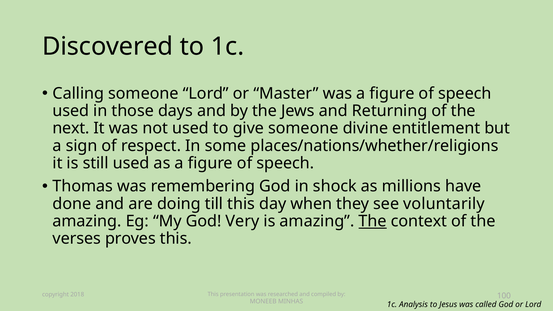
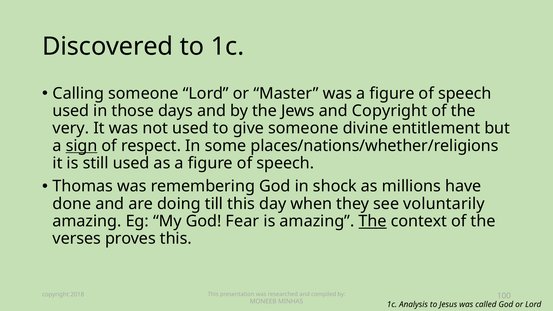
and Returning: Returning -> Copyright
next: next -> very
sign underline: none -> present
Very: Very -> Fear
